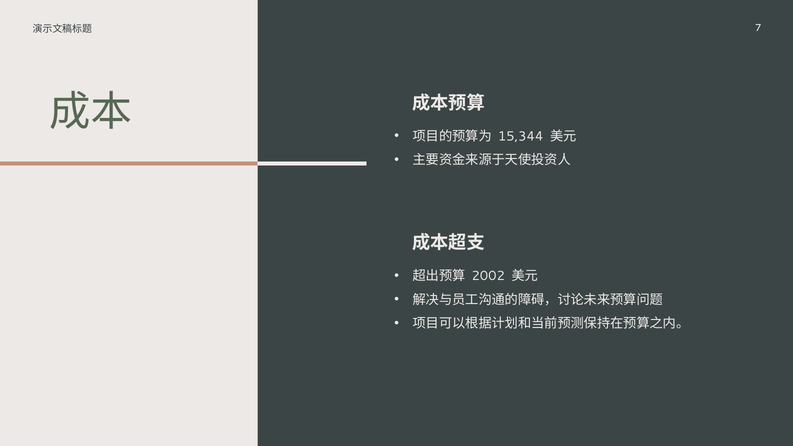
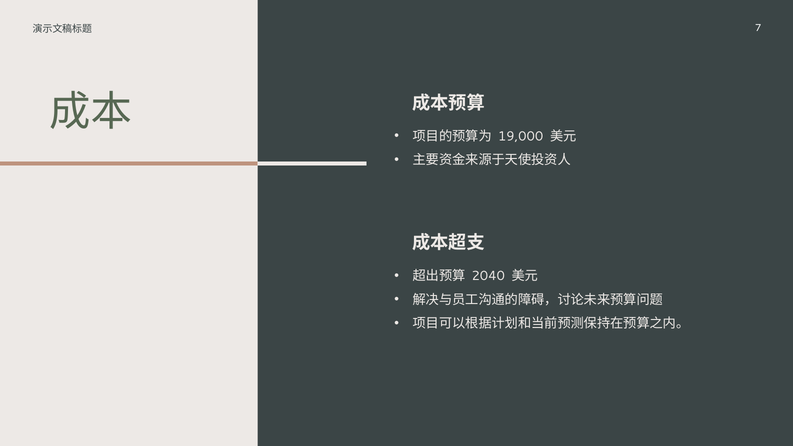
15,344: 15,344 -> 19,000
2002: 2002 -> 2040
